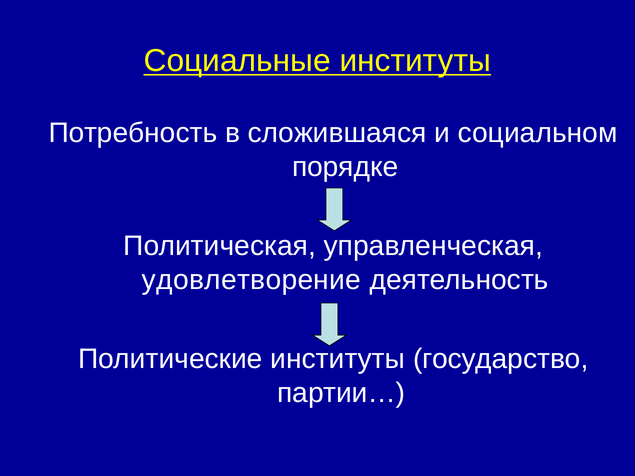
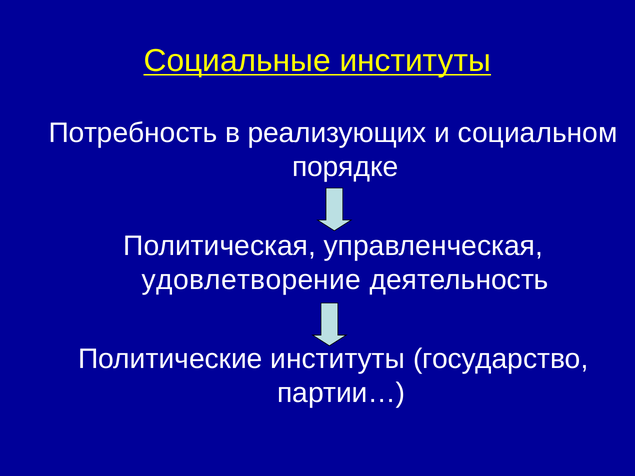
сложившаяся: сложившаяся -> реализующих
